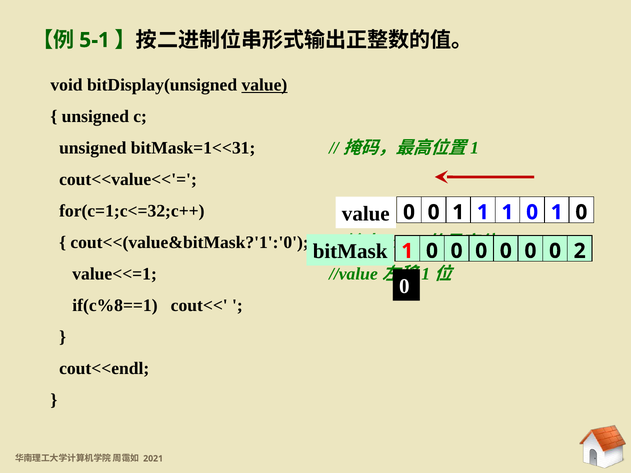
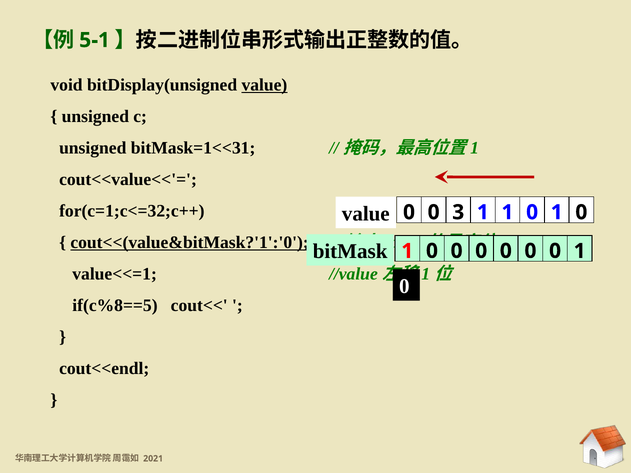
0 0 1: 1 -> 3
cout<<(value&bitMask?'1':'0 underline: none -> present
0 0 2: 2 -> 1
if(c%8==1: if(c%8==1 -> if(c%8==5
